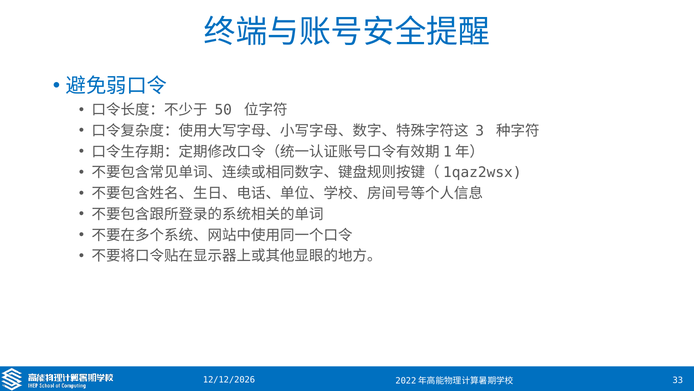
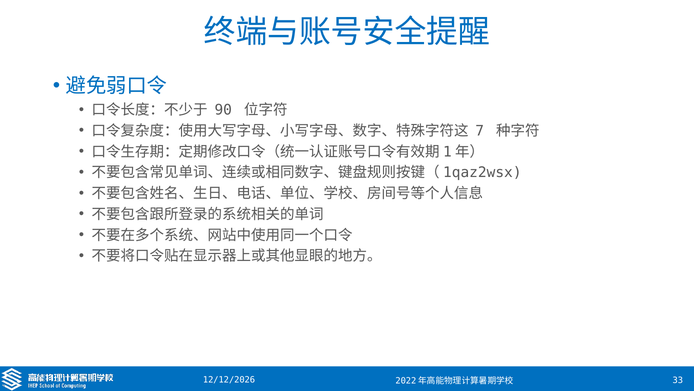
50: 50 -> 90
3: 3 -> 7
